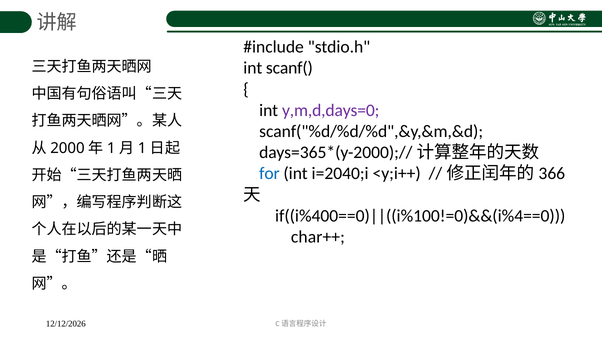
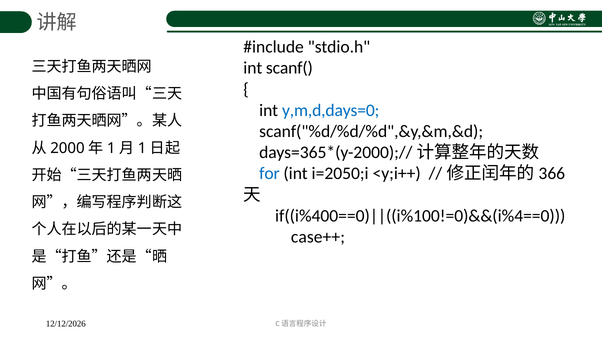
y,m,d,days=0 colour: purple -> blue
i=2040;i: i=2040;i -> i=2050;i
char++: char++ -> case++
